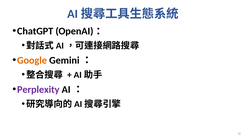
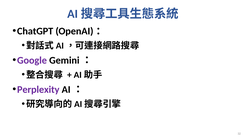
Google colour: orange -> purple
